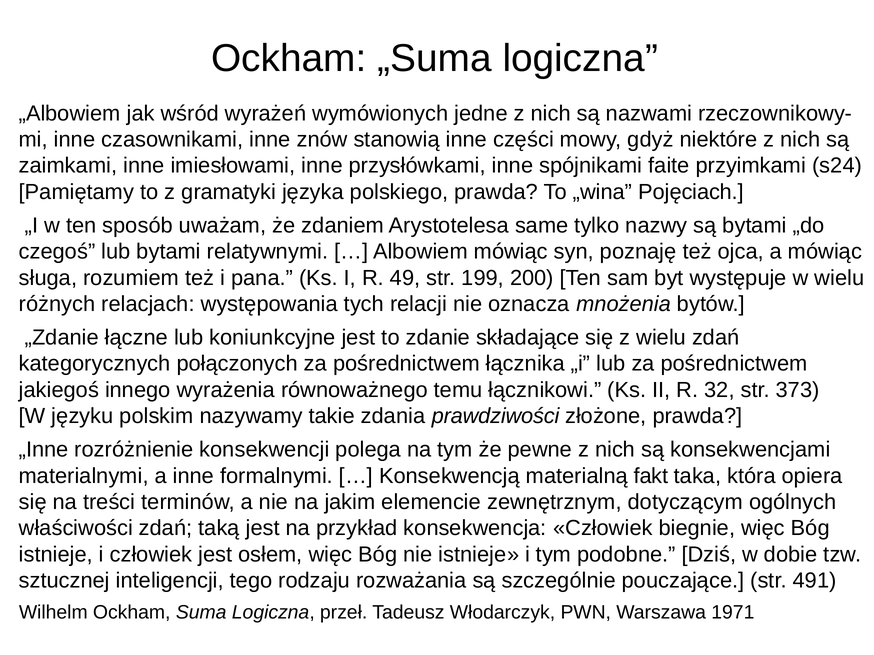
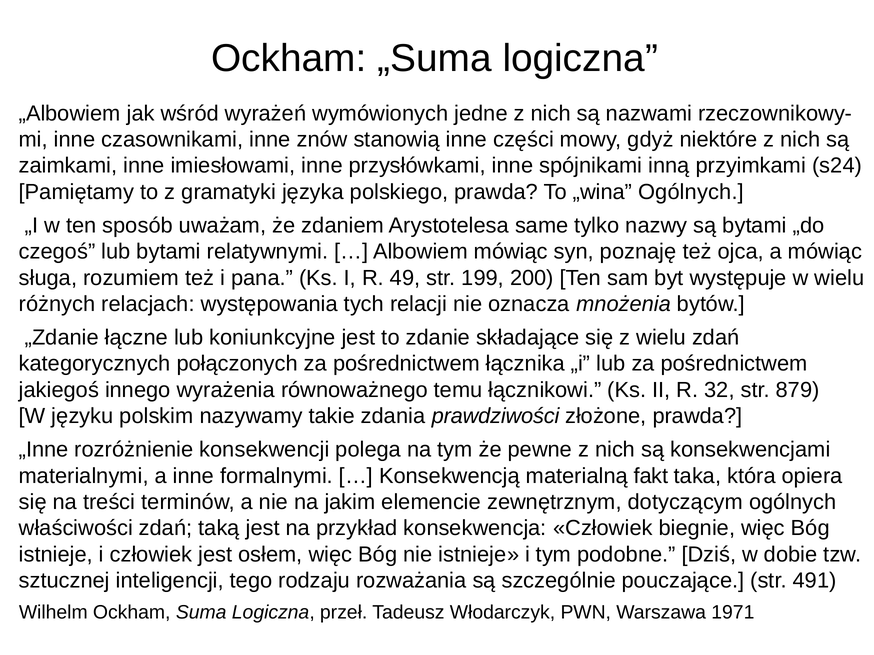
faite: faite -> inną
„wina Pojęciach: Pojęciach -> Ogólnych
373: 373 -> 879
